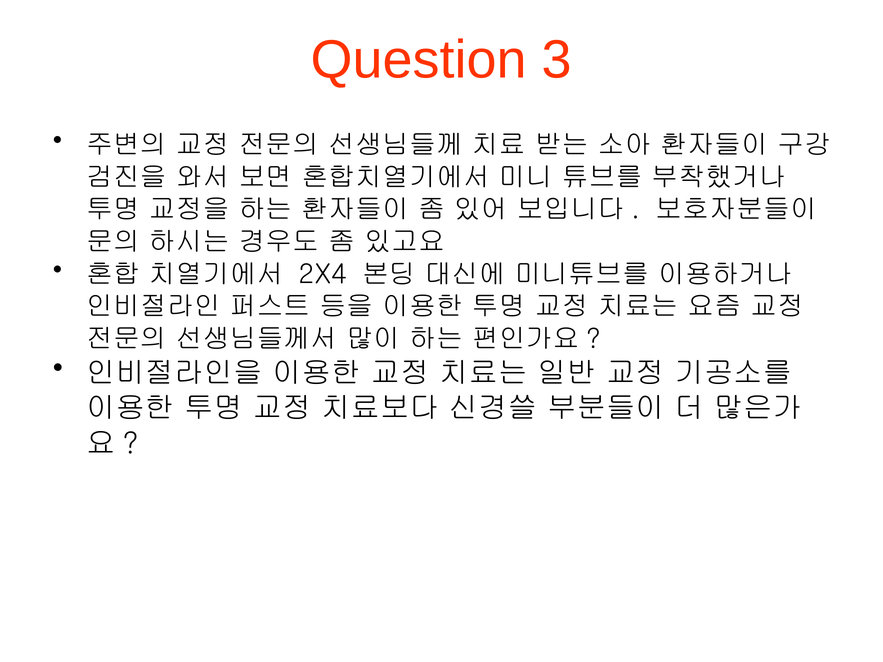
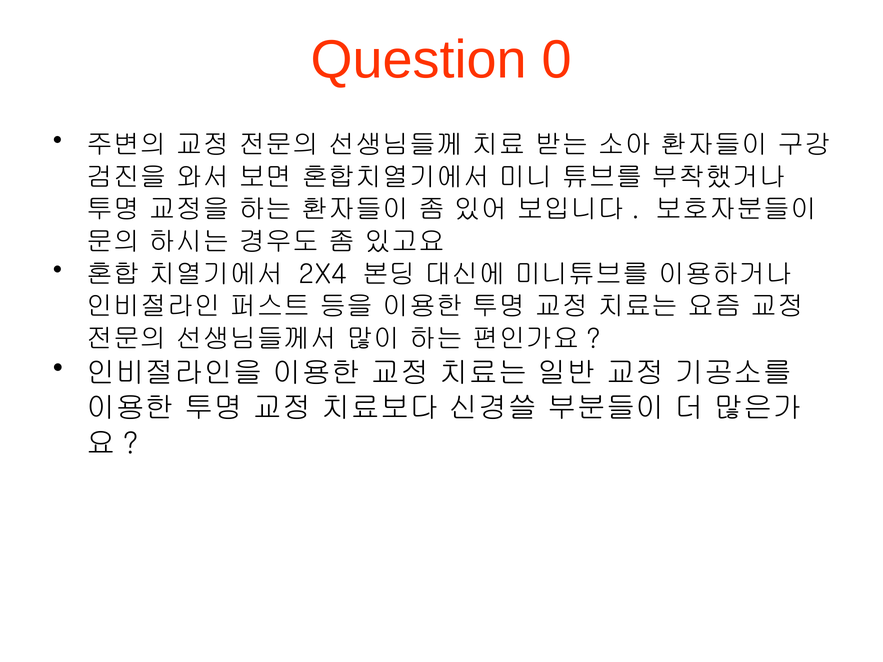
3: 3 -> 0
